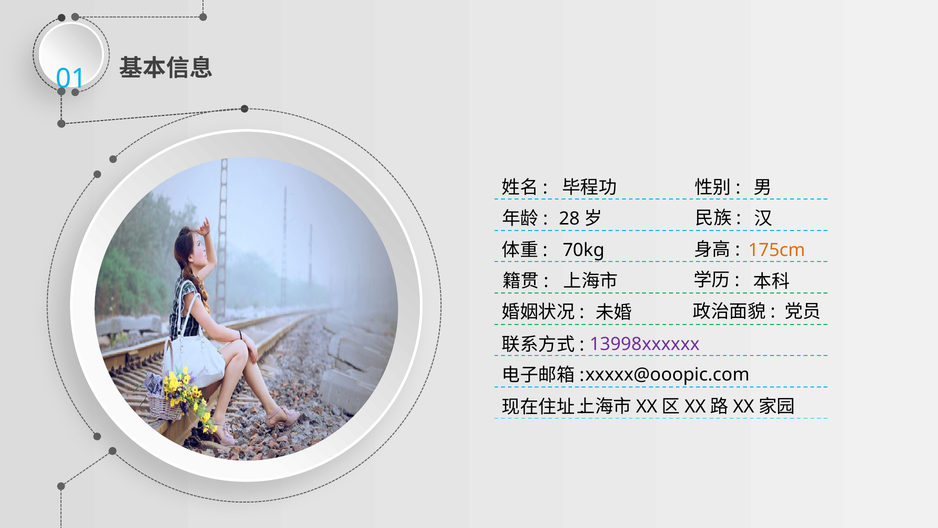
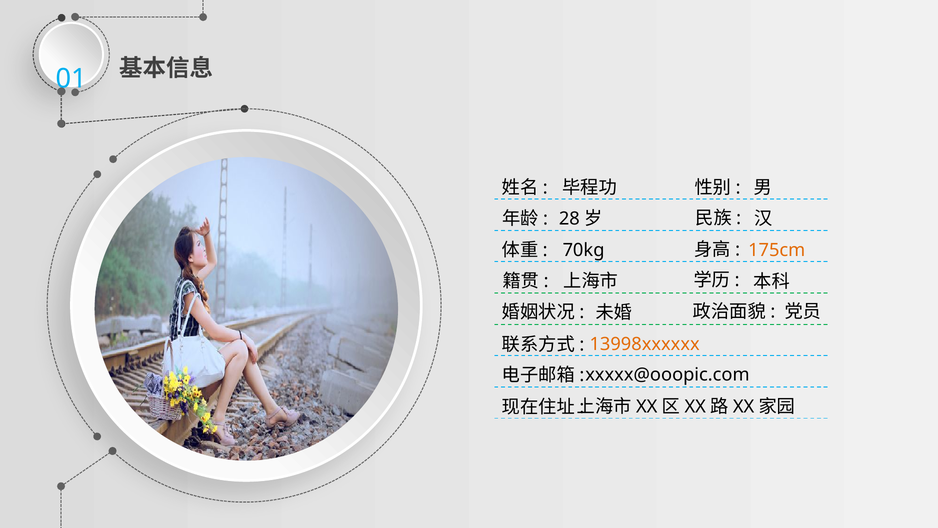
13998xxxxxx colour: purple -> orange
